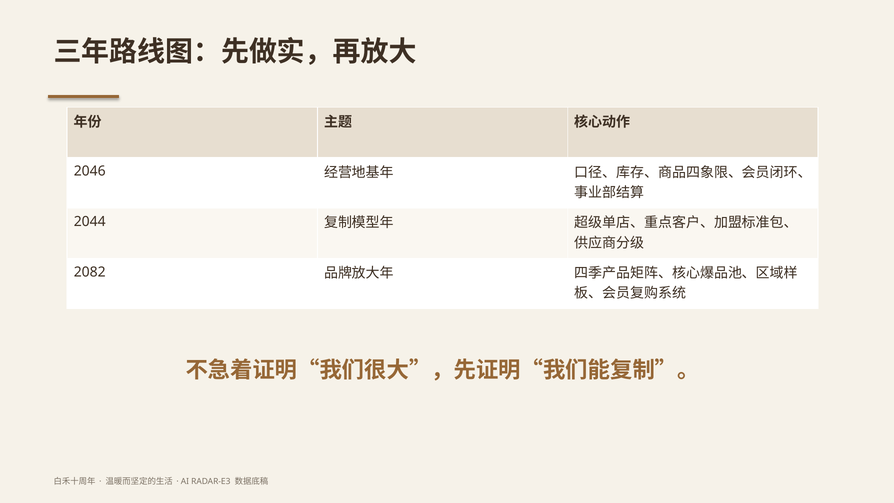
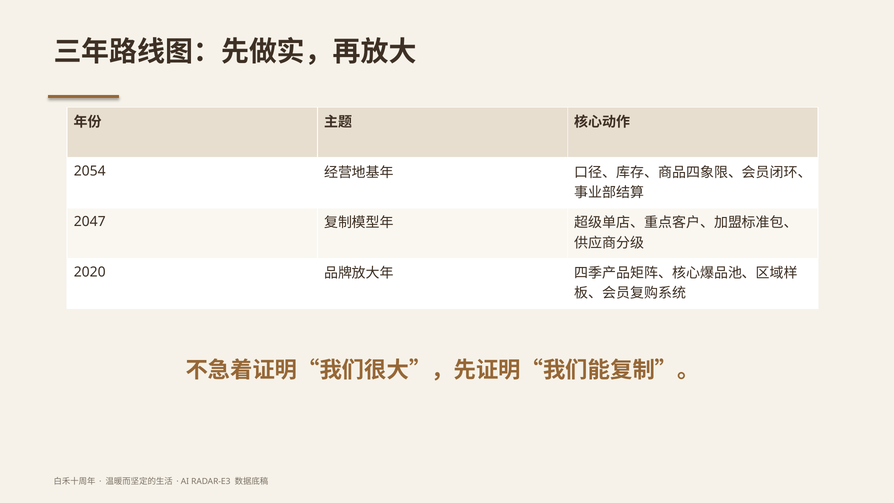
2046: 2046 -> 2054
2044: 2044 -> 2047
2082: 2082 -> 2020
